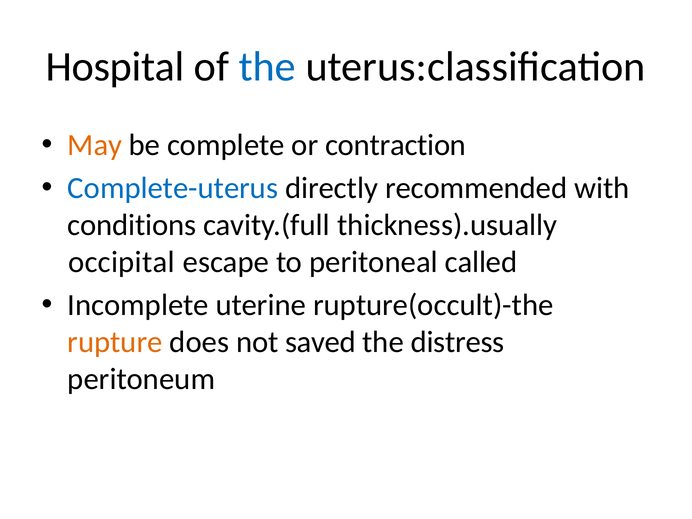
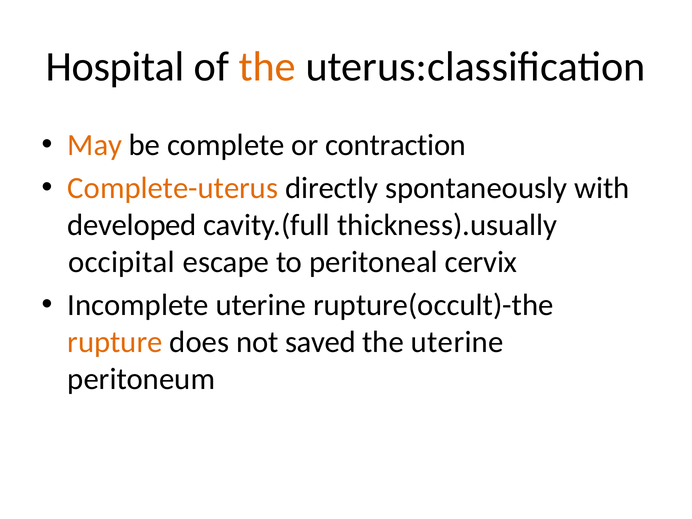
the at (267, 67) colour: blue -> orange
Complete-uterus colour: blue -> orange
recommended: recommended -> spontaneously
conditions: conditions -> developed
called: called -> cervix
the distress: distress -> uterine
